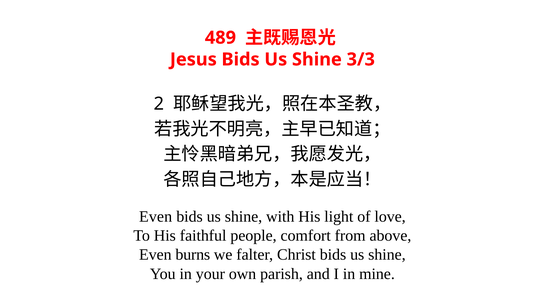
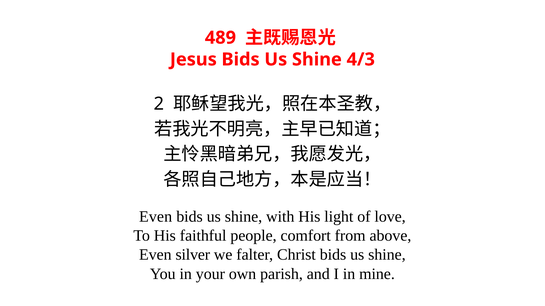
3/3: 3/3 -> 4/3
burns: burns -> silver
